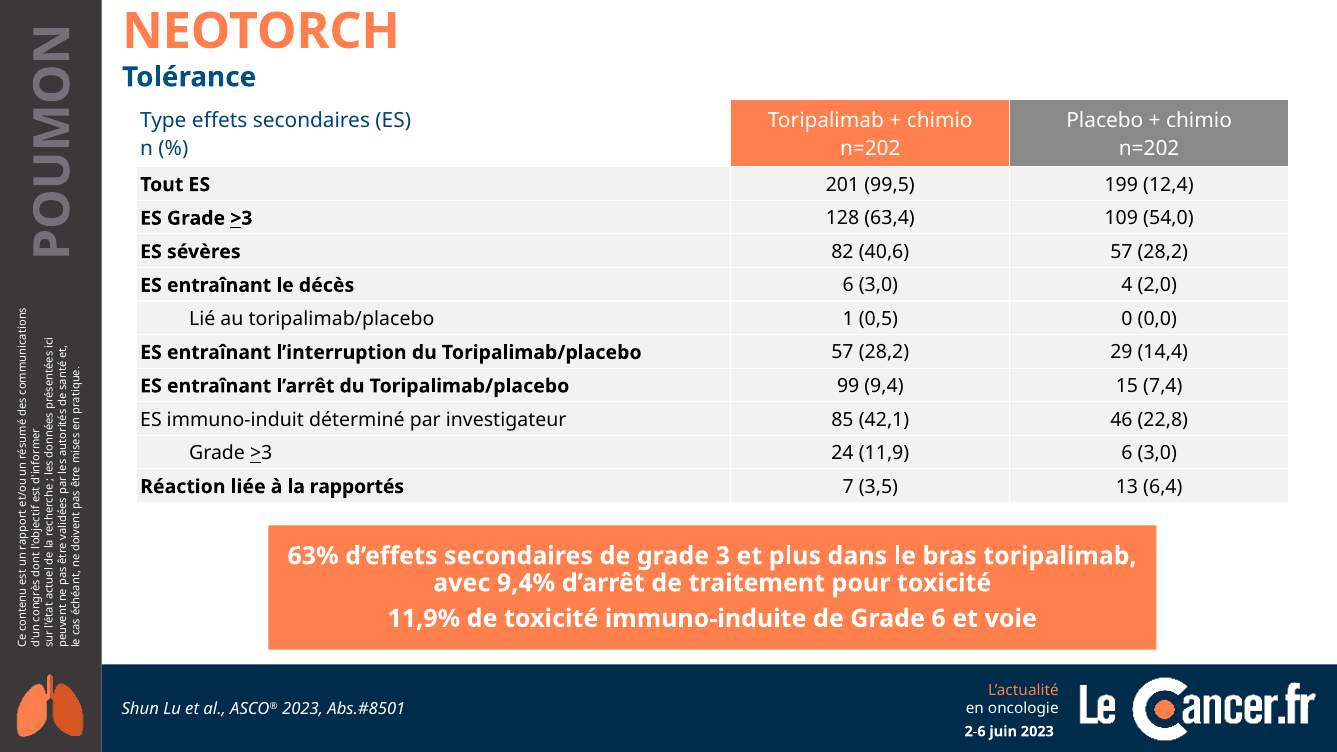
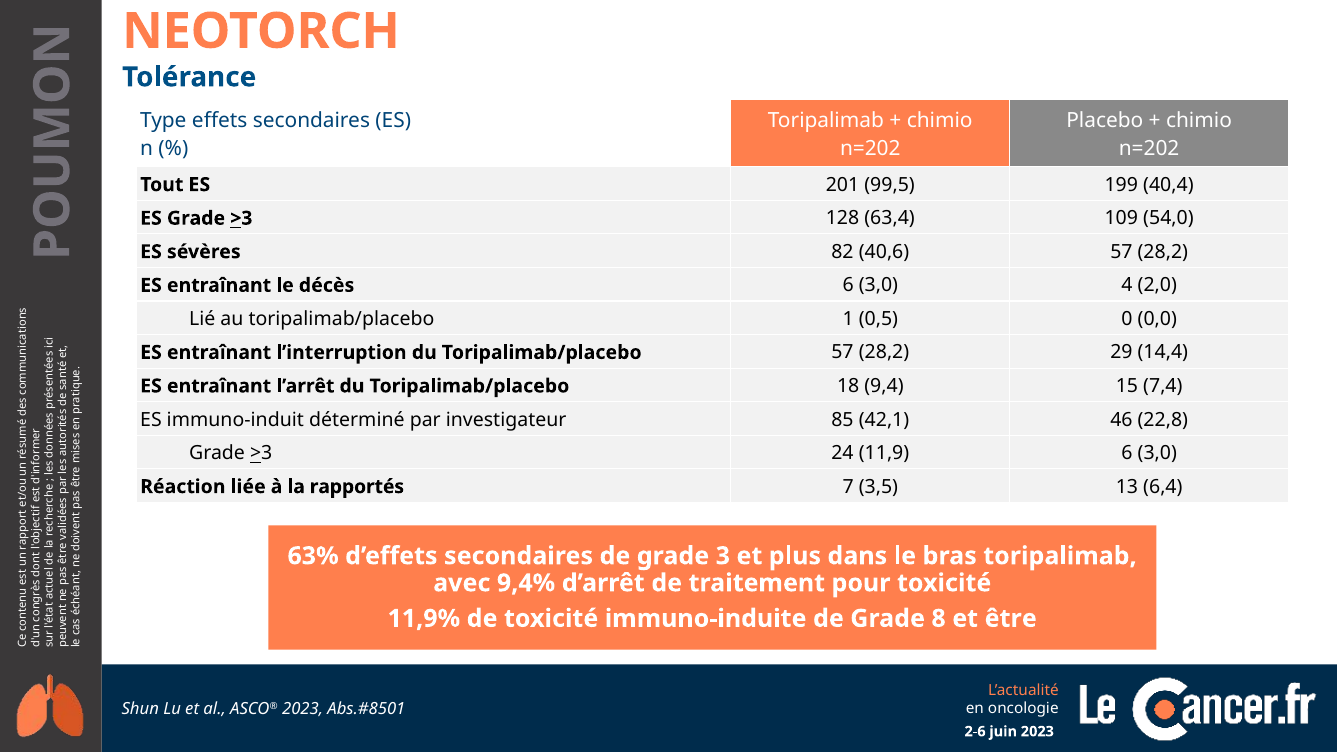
12,4: 12,4 -> 40,4
99: 99 -> 18
Grade 6: 6 -> 8
voie: voie -> être
